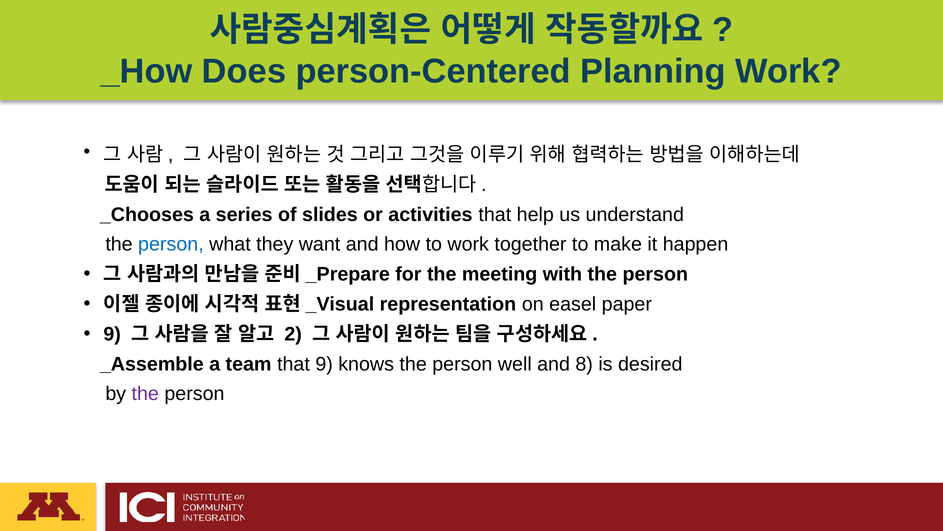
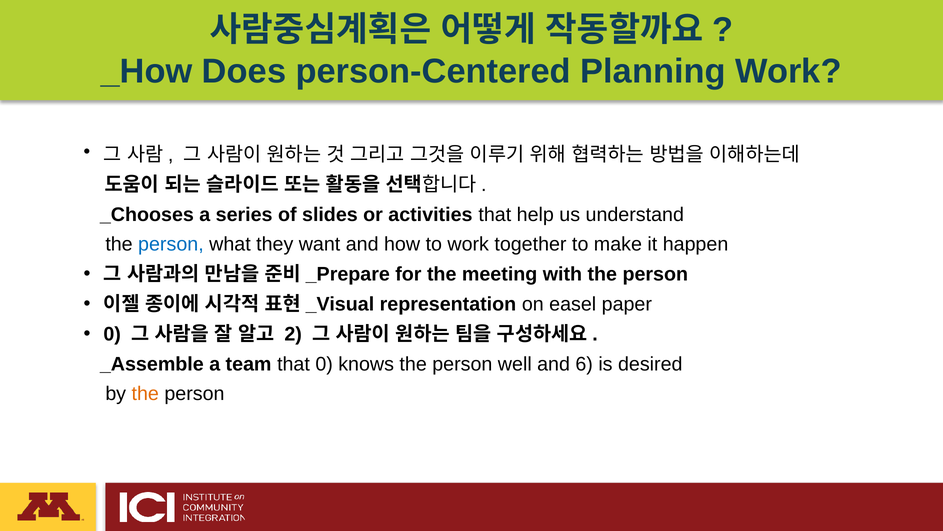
9 at (112, 334): 9 -> 0
that 9: 9 -> 0
8: 8 -> 6
the at (145, 394) colour: purple -> orange
